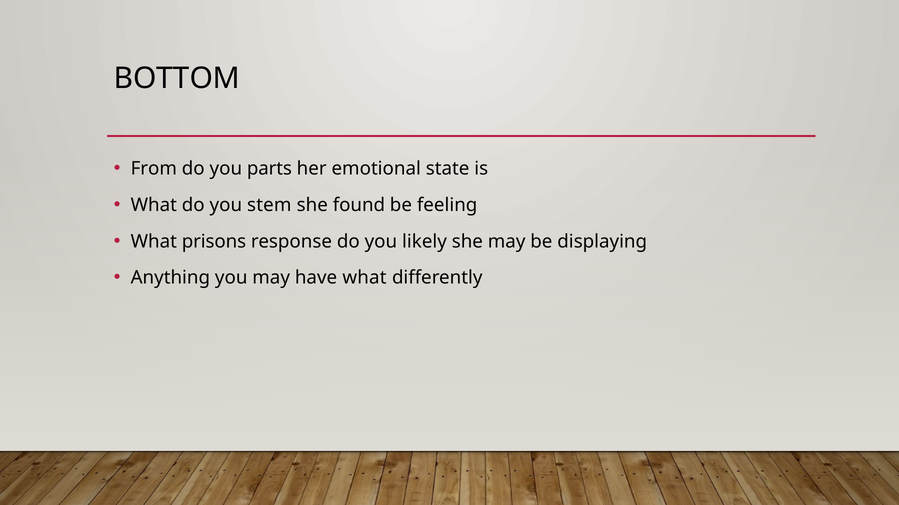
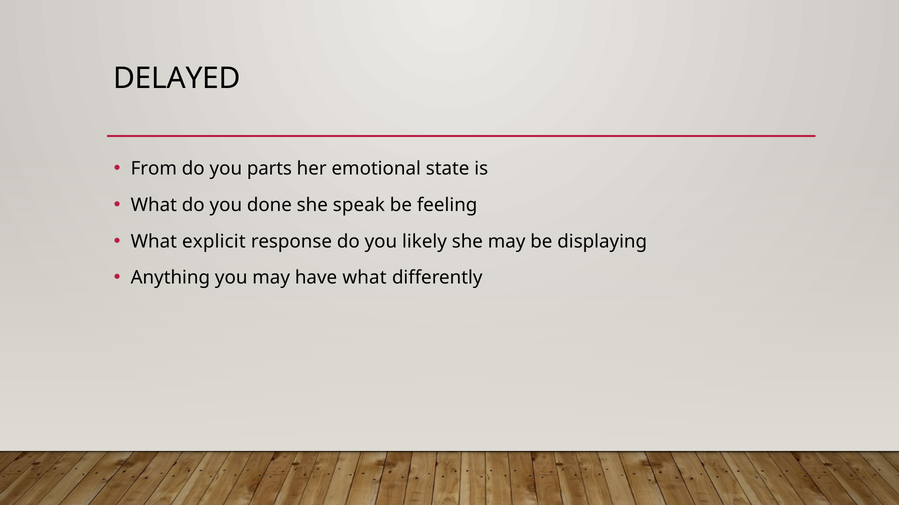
BOTTOM: BOTTOM -> DELAYED
stem: stem -> done
found: found -> speak
prisons: prisons -> explicit
